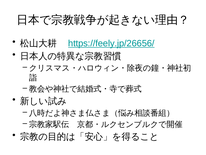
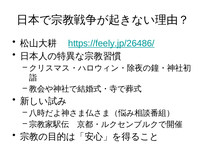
https://feely.jp/26656/: https://feely.jp/26656/ -> https://feely.jp/26486/
